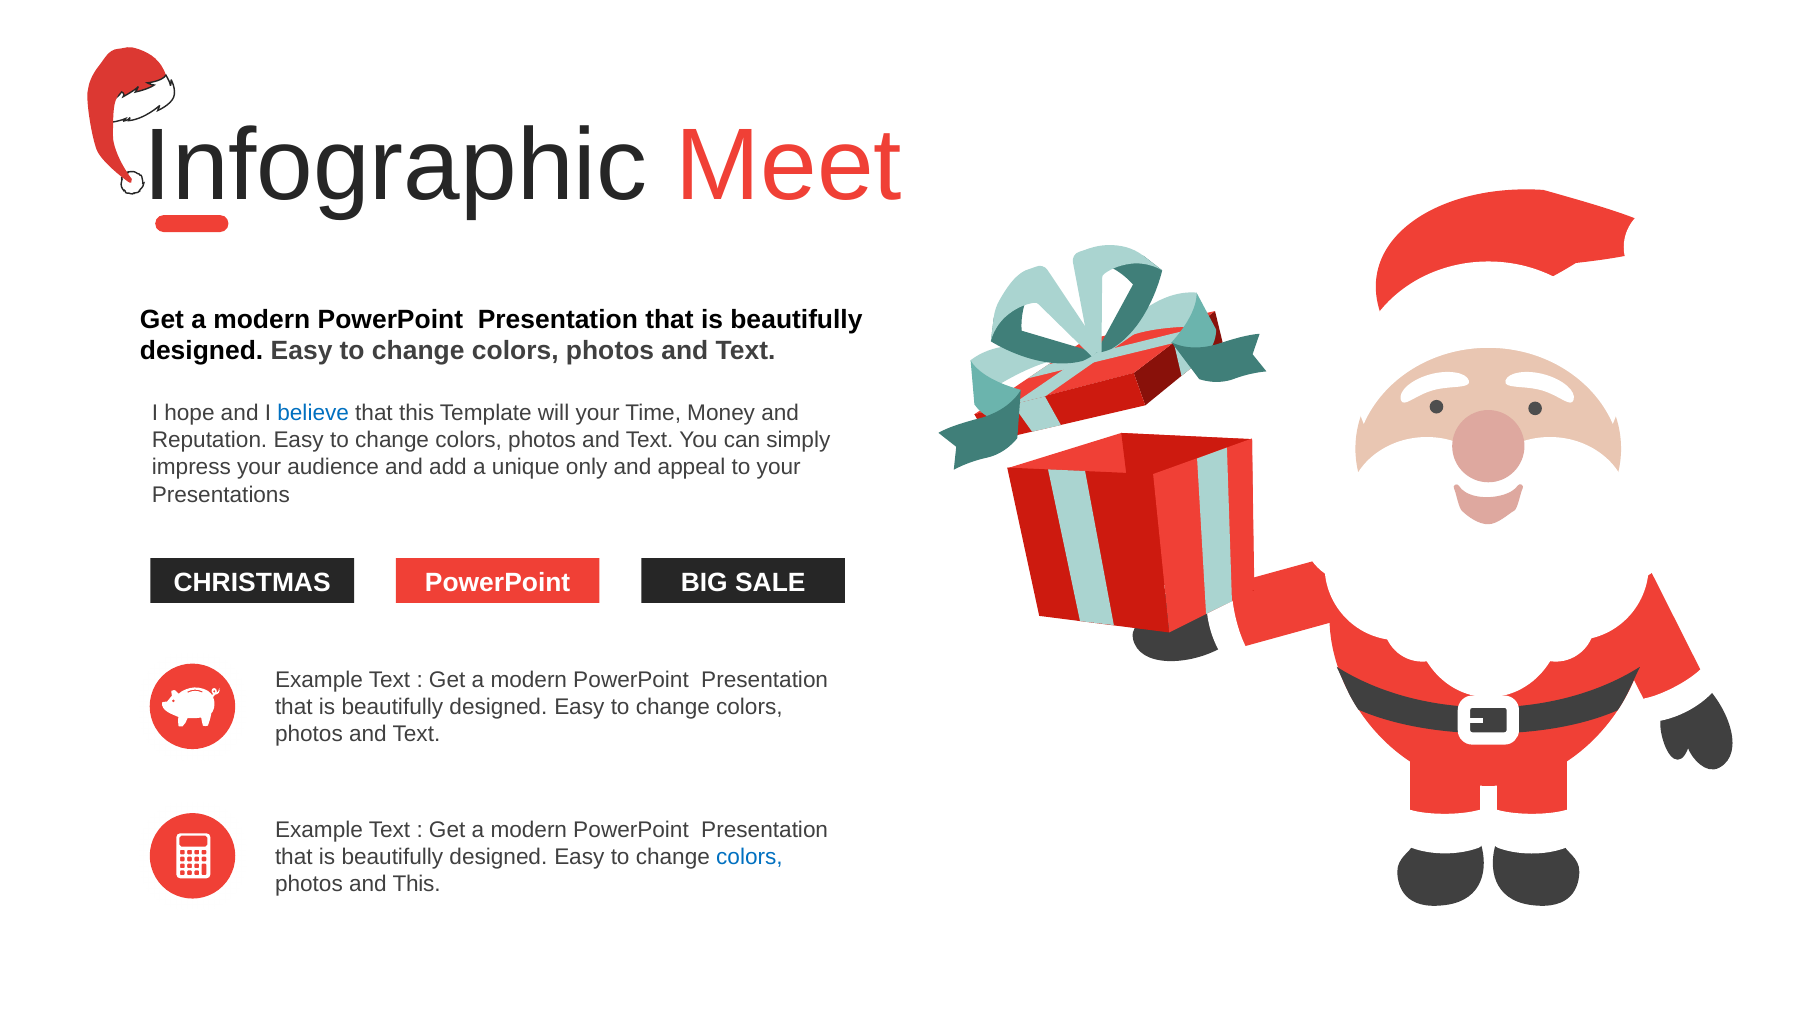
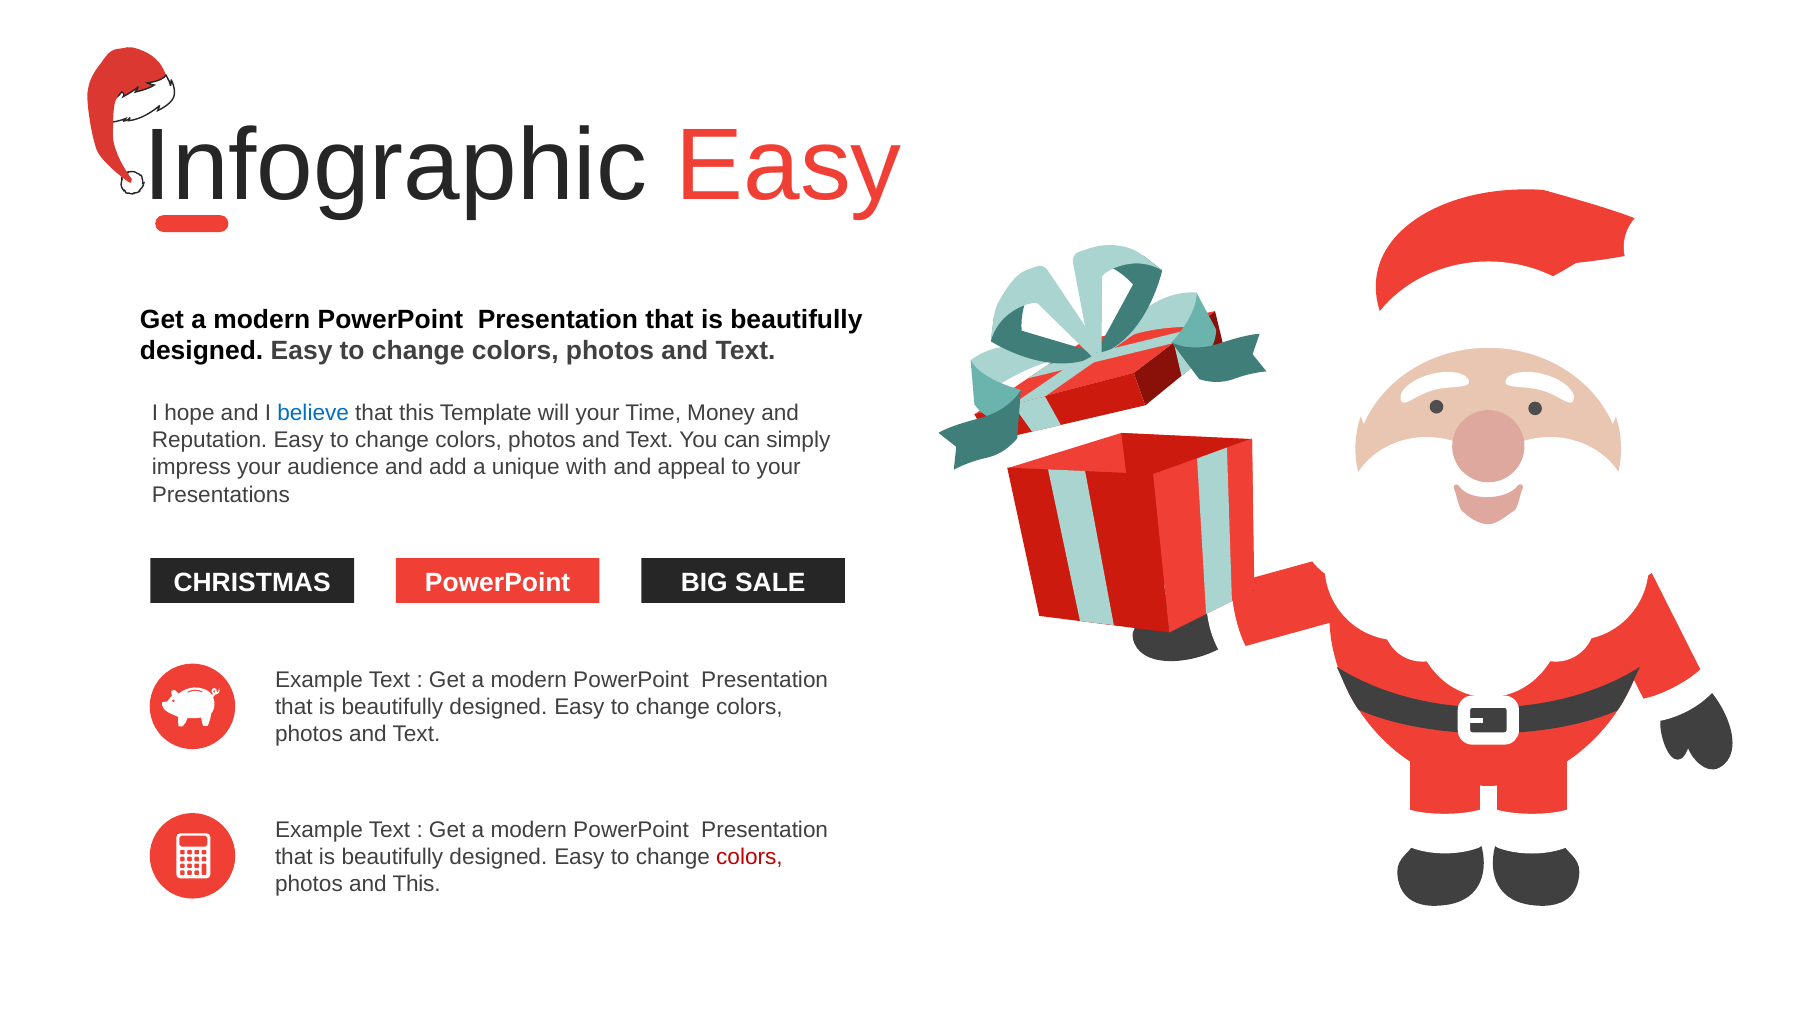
Infographic Meet: Meet -> Easy
only: only -> with
colors at (749, 857) colour: blue -> red
